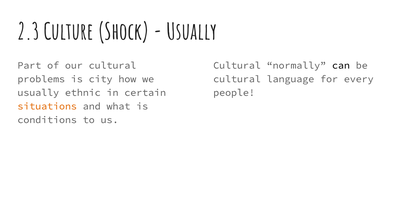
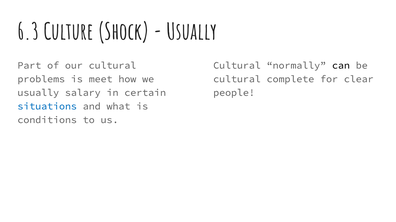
2.3: 2.3 -> 6.3
city: city -> meet
language: language -> complete
every: every -> clear
ethnic: ethnic -> salary
situations colour: orange -> blue
